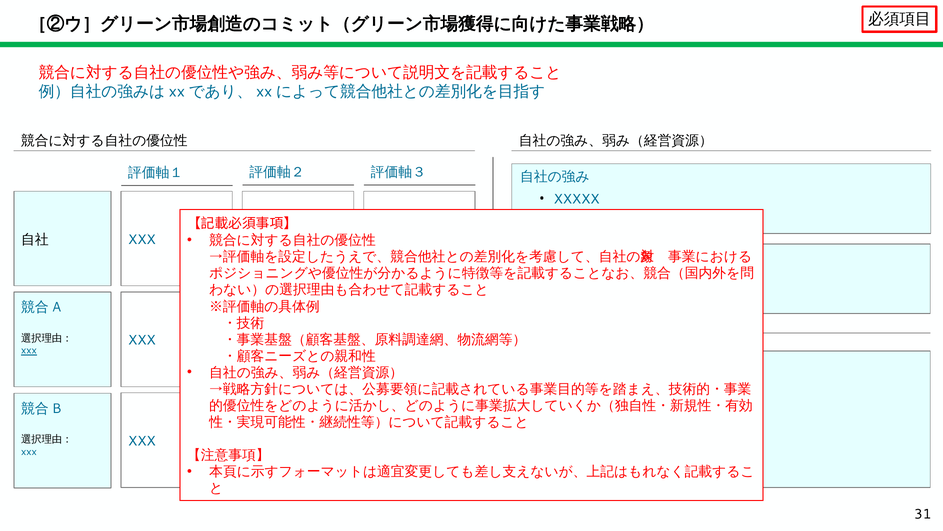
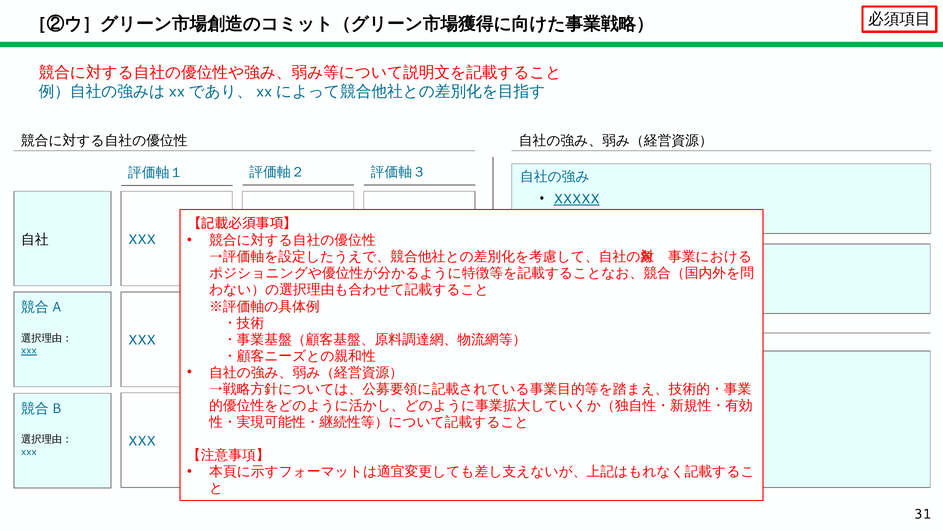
XXXXX at (577, 199) underline: none -> present
